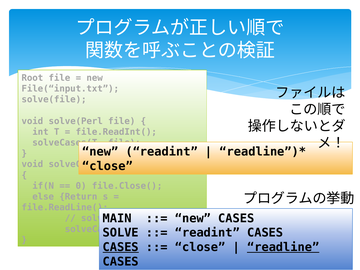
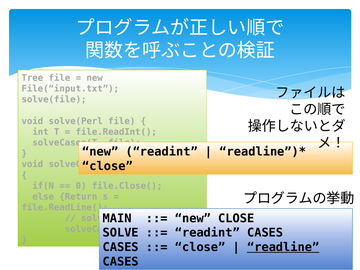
Root: Root -> Tree
new CASES: CASES -> CLOSE
CASES at (121, 247) underline: present -> none
